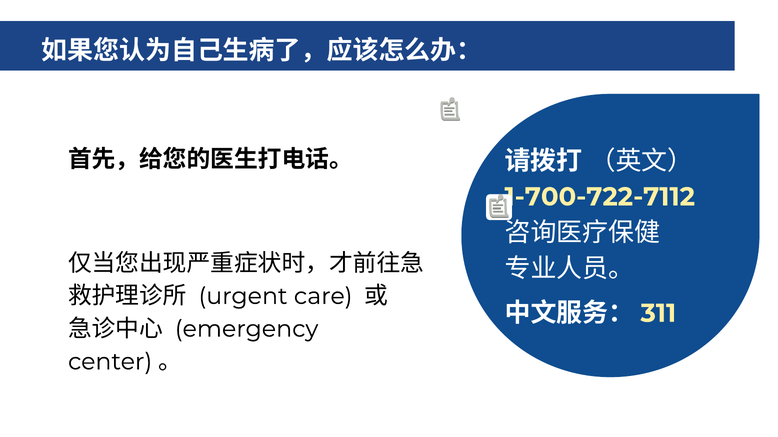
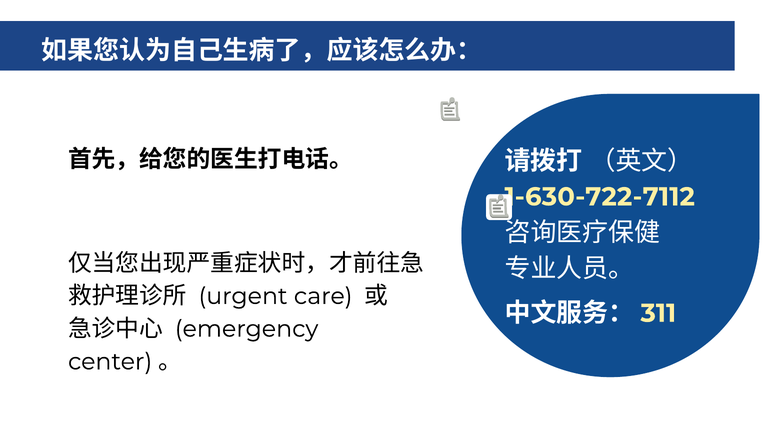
1-700-722-7112: 1-700-722-7112 -> 1-630-722-7112
